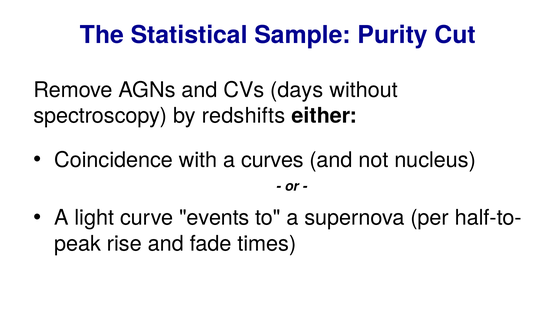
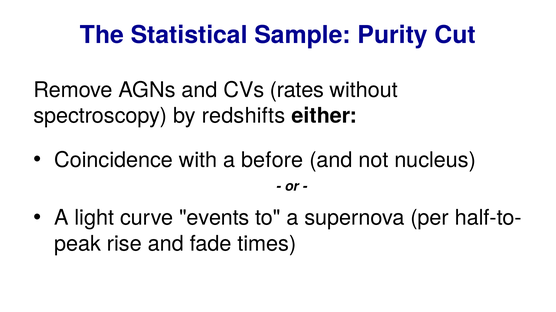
days: days -> rates
curves: curves -> before
